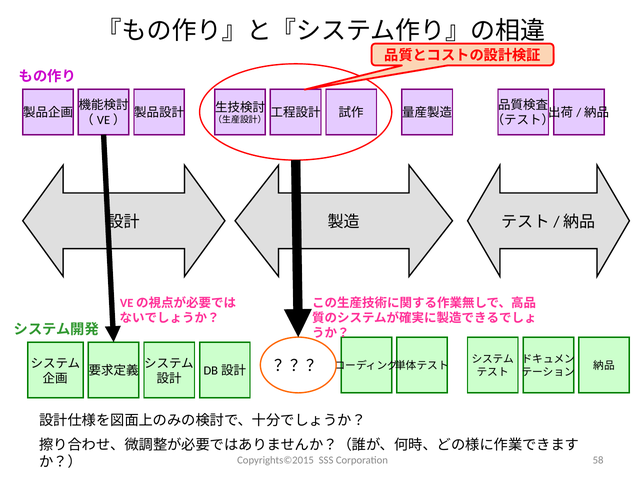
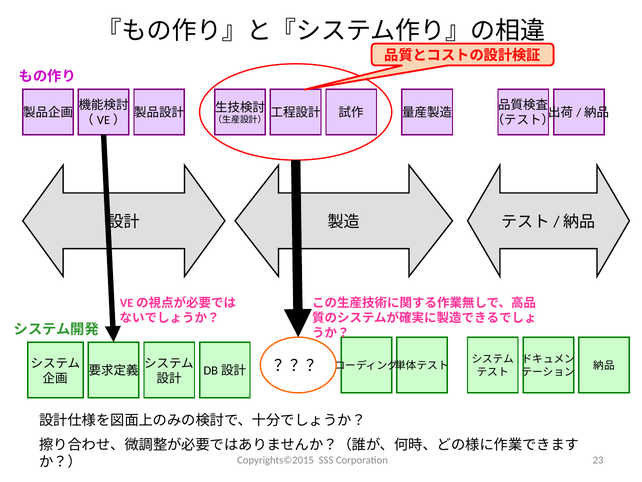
58: 58 -> 23
